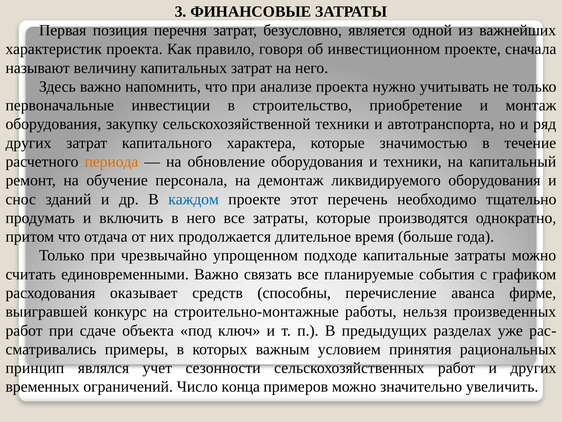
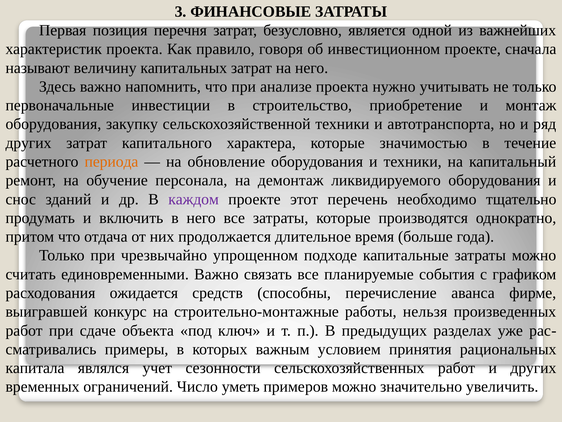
каждом colour: blue -> purple
оказывает: оказывает -> ожидается
принцип: принцип -> капитала
конца: конца -> уметь
